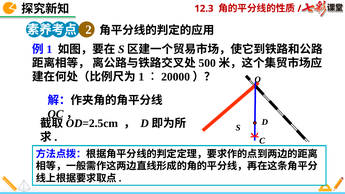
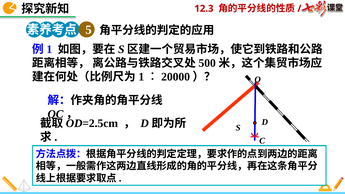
2: 2 -> 5
